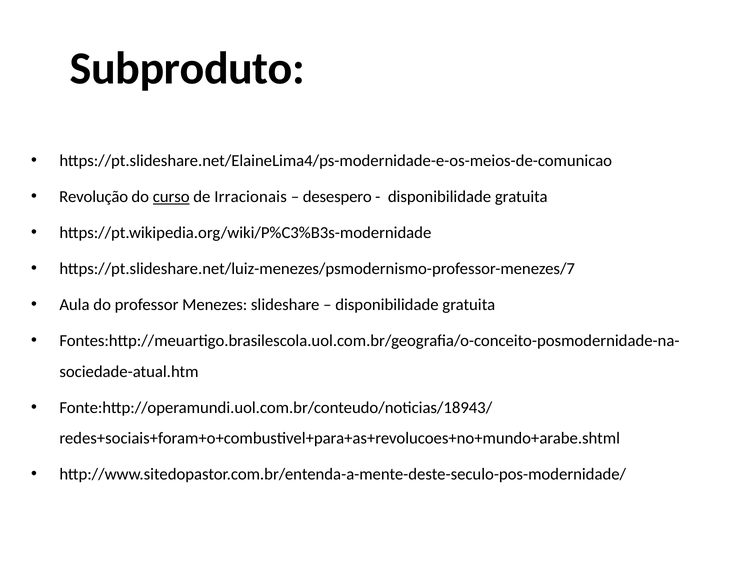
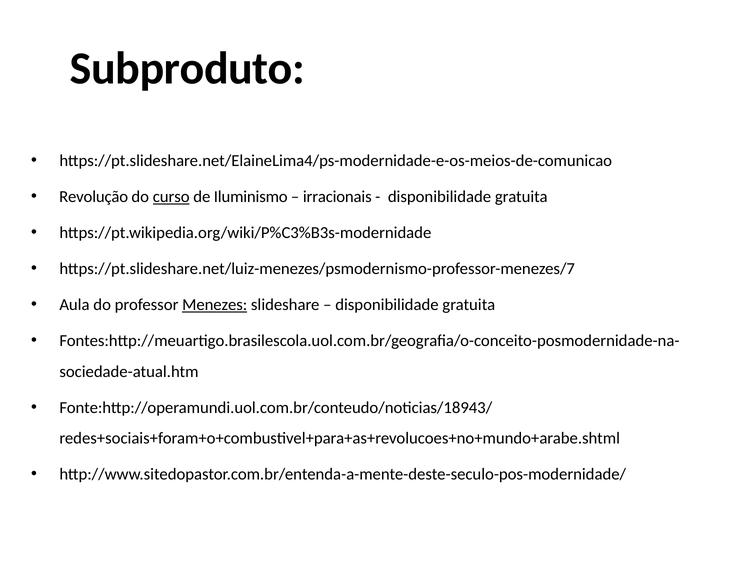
Irracionais: Irracionais -> Iluminismo
desespero: desespero -> irracionais
Menezes underline: none -> present
